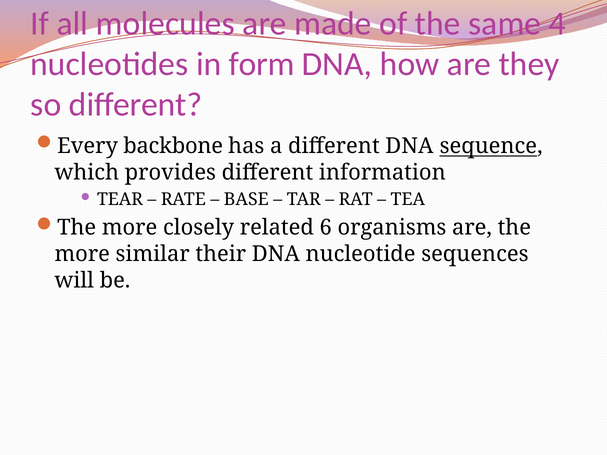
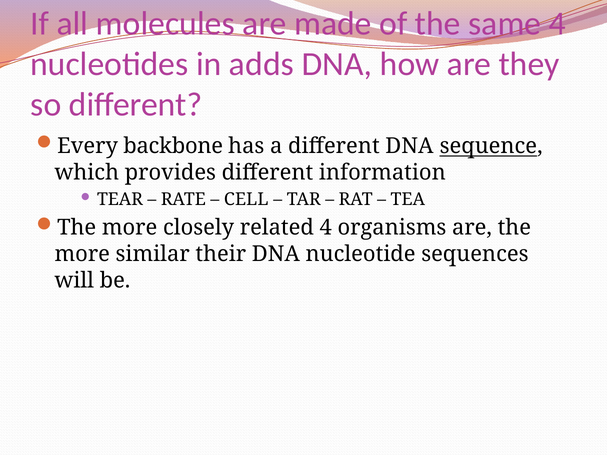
form: form -> adds
BASE: BASE -> CELL
related 6: 6 -> 4
